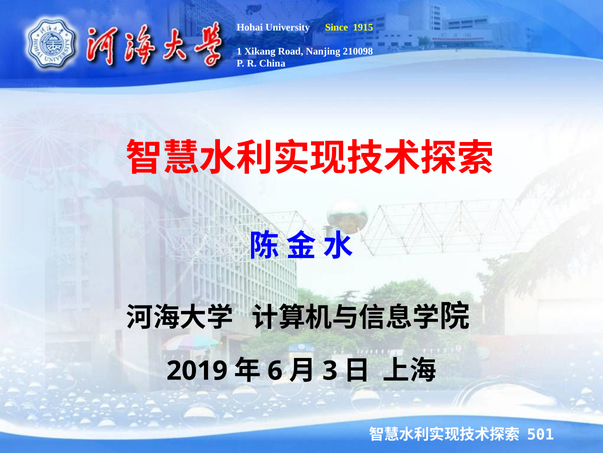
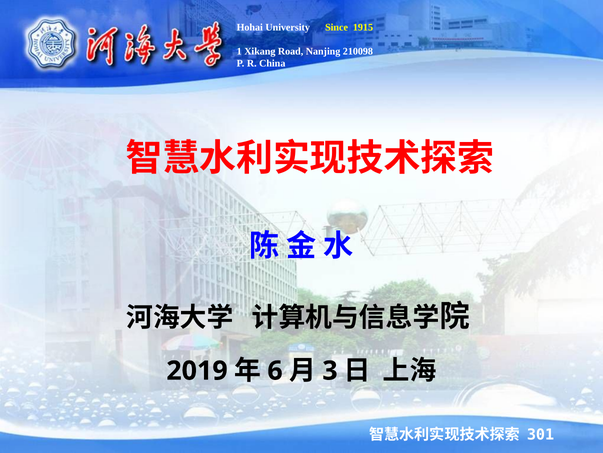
501: 501 -> 301
